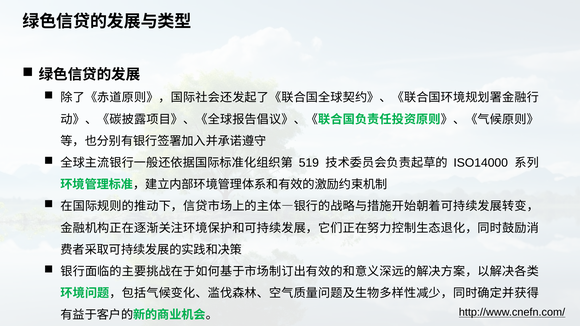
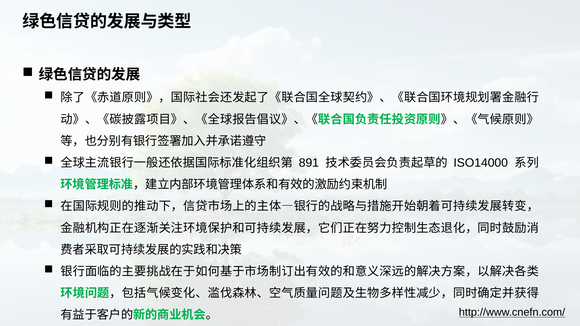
519: 519 -> 891
